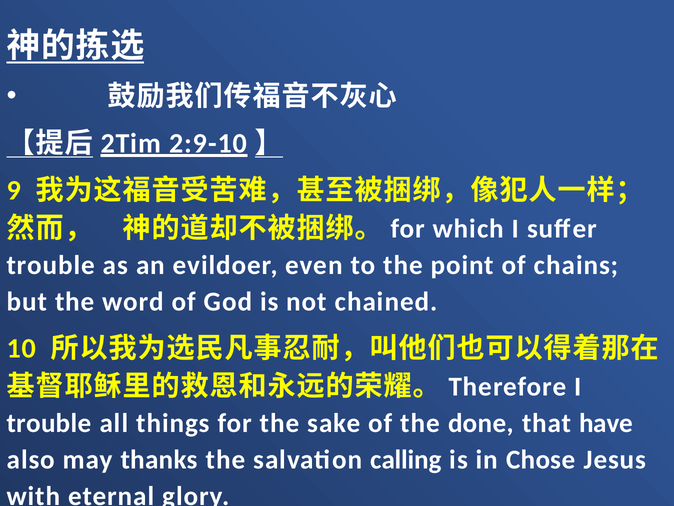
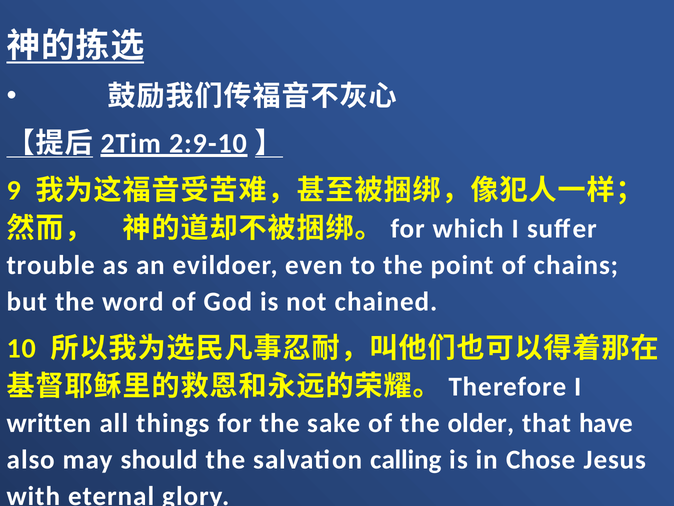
trouble at (49, 423): trouble -> written
done: done -> older
thanks: thanks -> should
